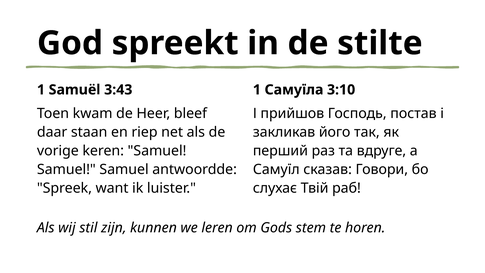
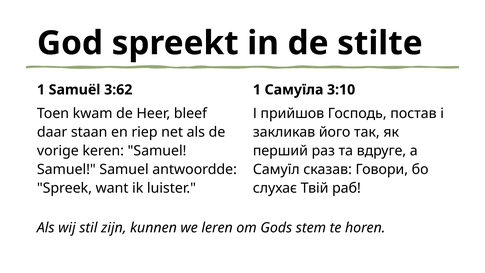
3:43: 3:43 -> 3:62
